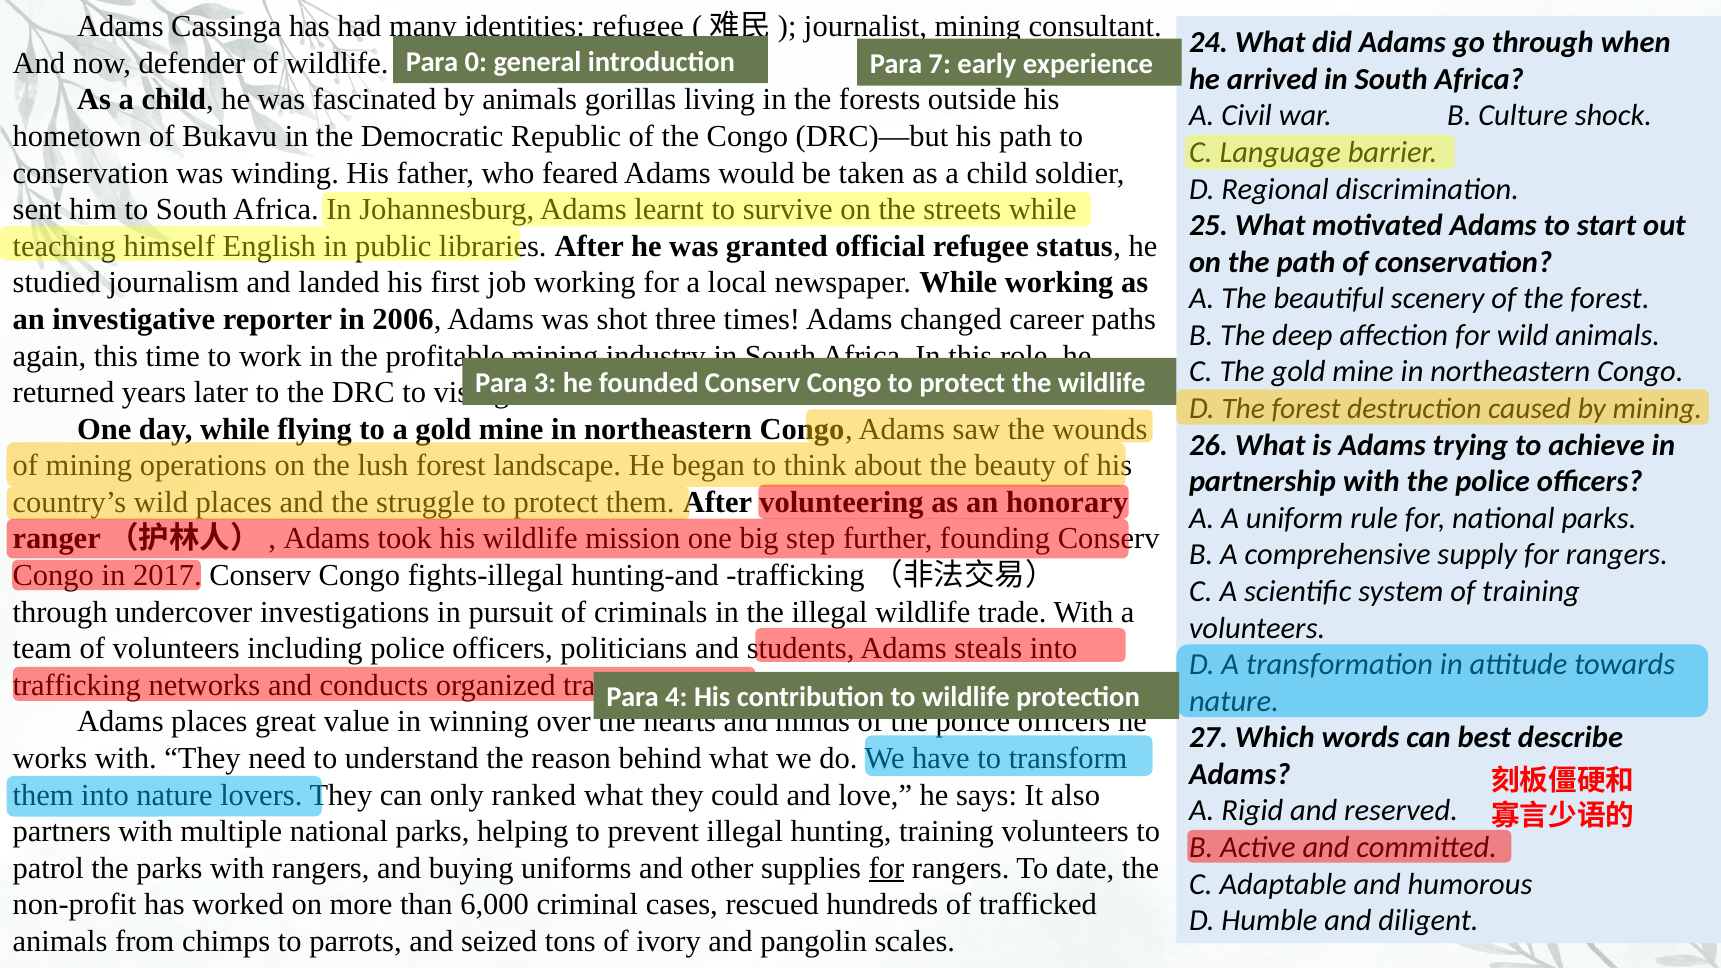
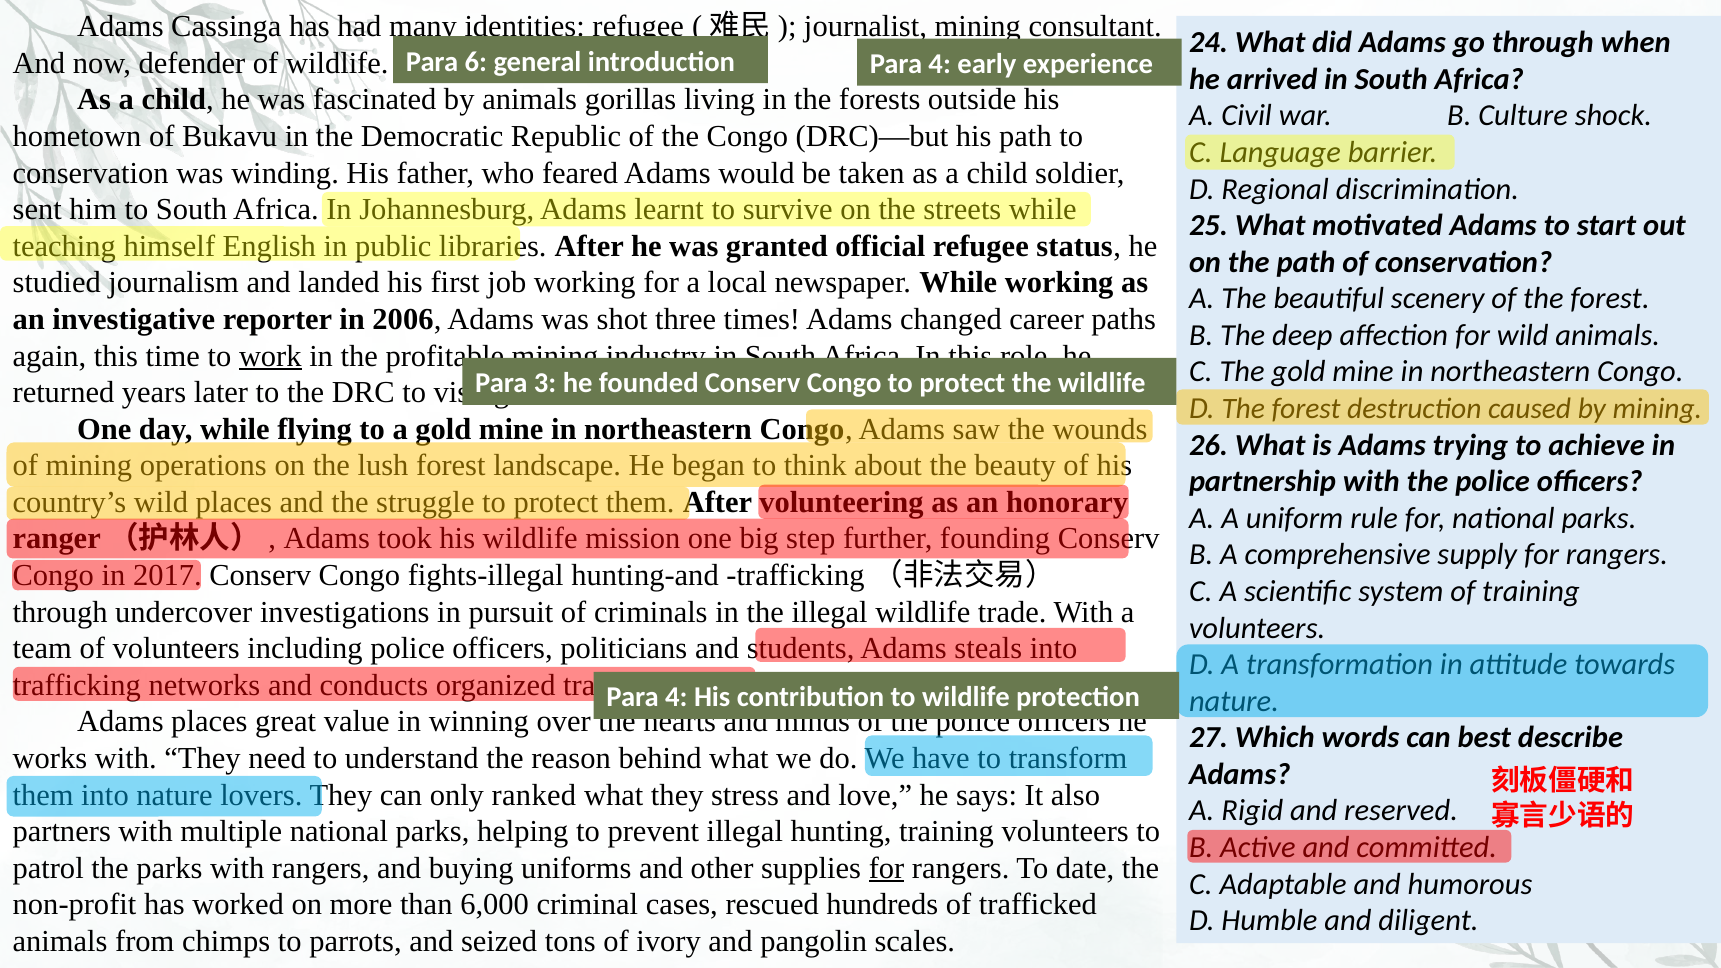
0: 0 -> 6
introduction Para 7: 7 -> 4
work underline: none -> present
could: could -> stress
